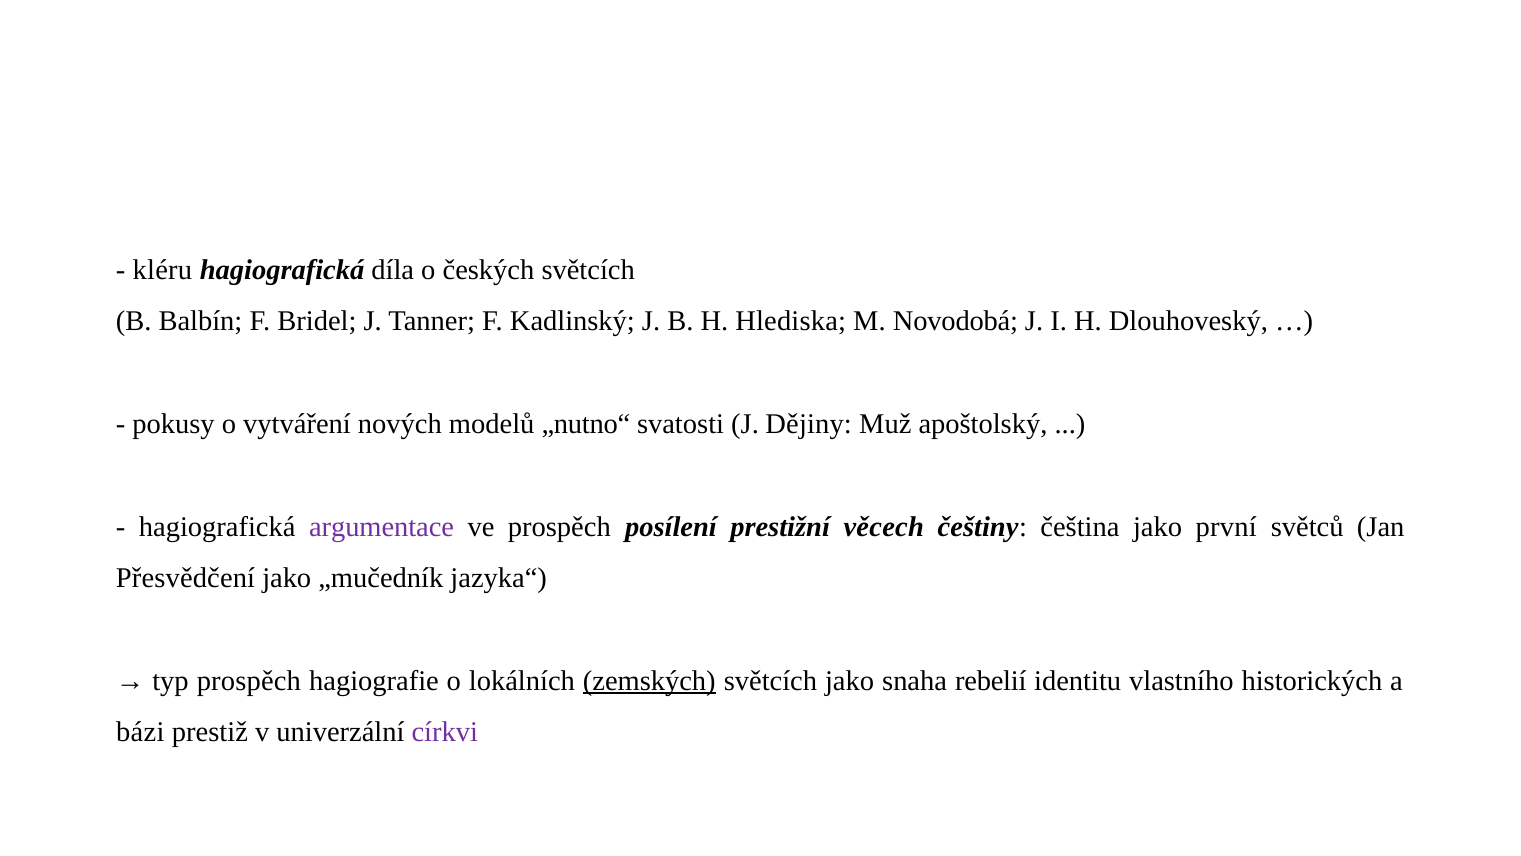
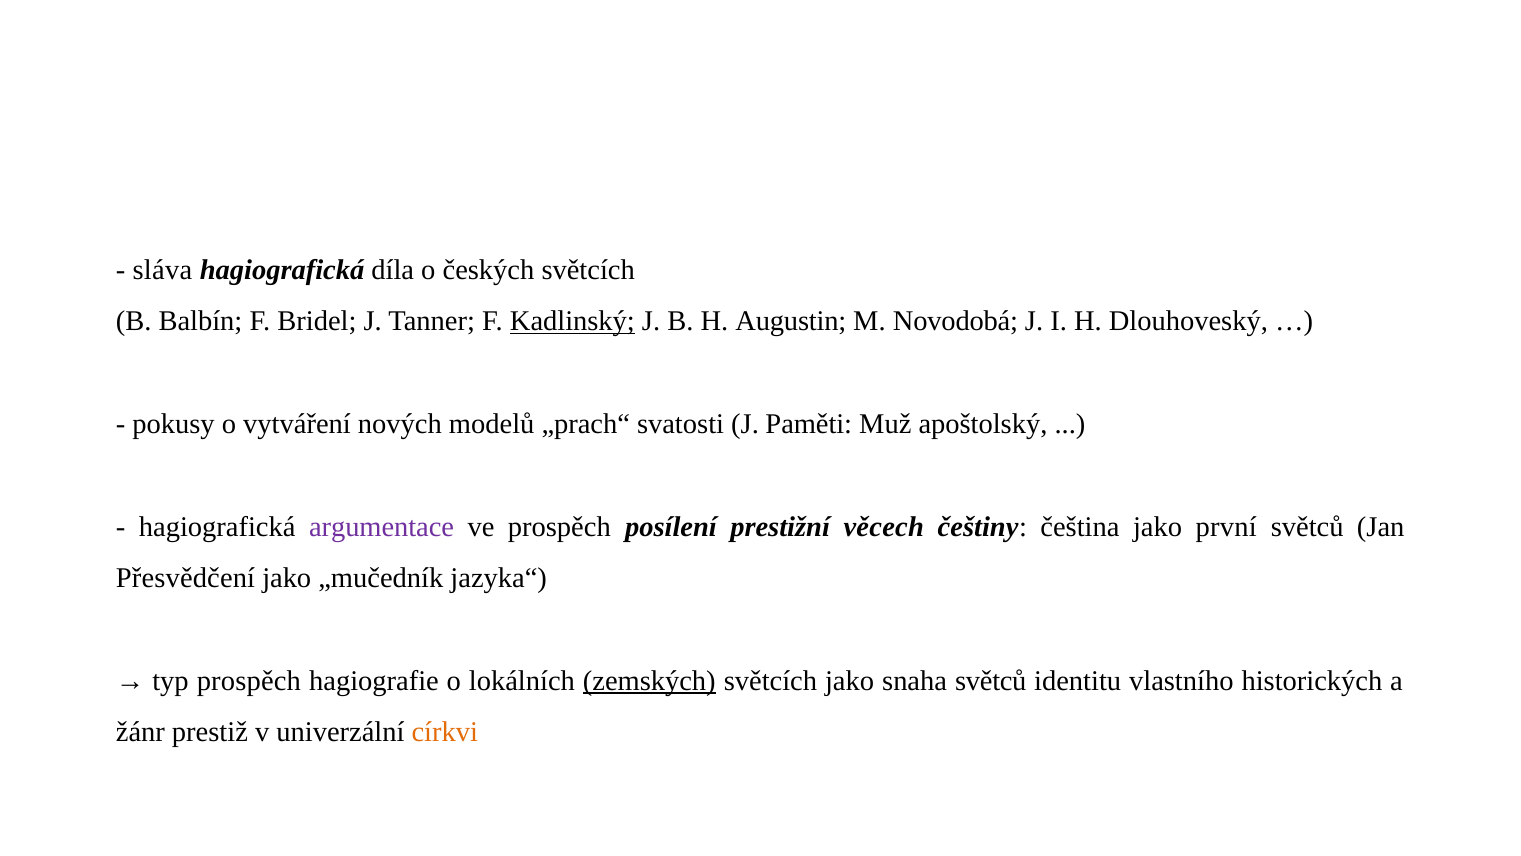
kléru: kléru -> sláva
Kadlinský underline: none -> present
Hlediska: Hlediska -> Augustin
„nutno“: „nutno“ -> „prach“
Dějiny: Dějiny -> Paměti
snaha rebelií: rebelií -> světců
bázi: bázi -> žánr
církvi colour: purple -> orange
